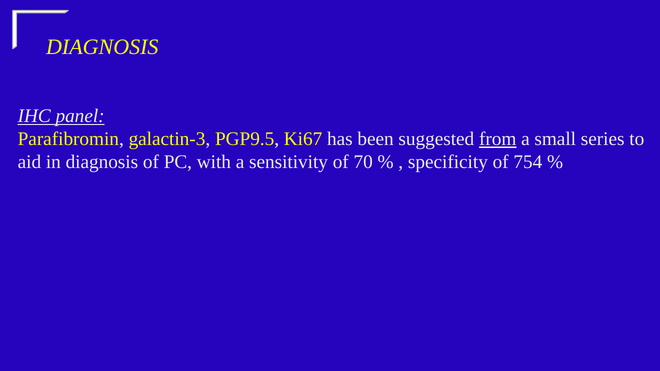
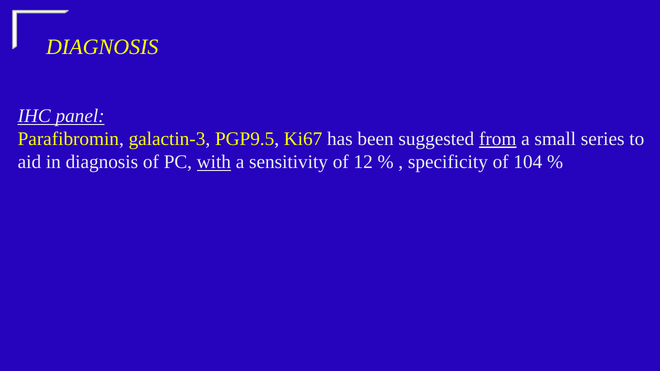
with underline: none -> present
70: 70 -> 12
754: 754 -> 104
